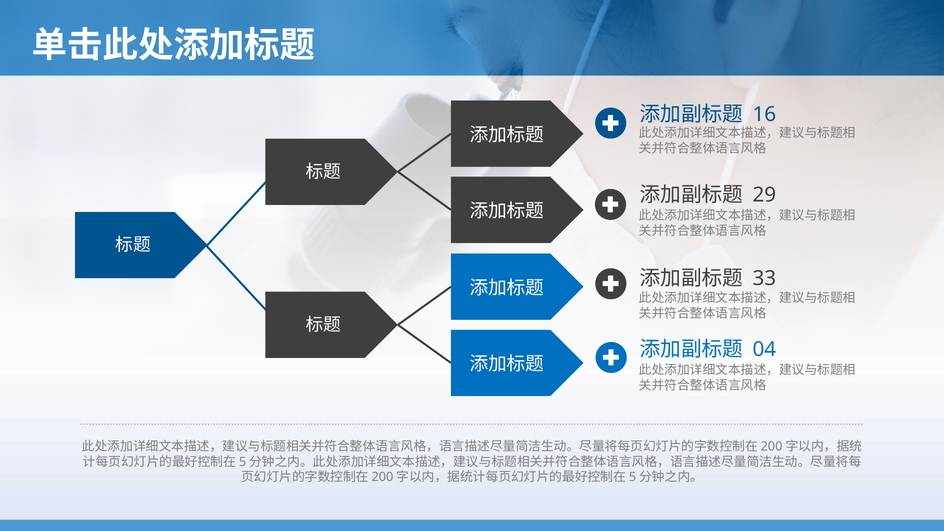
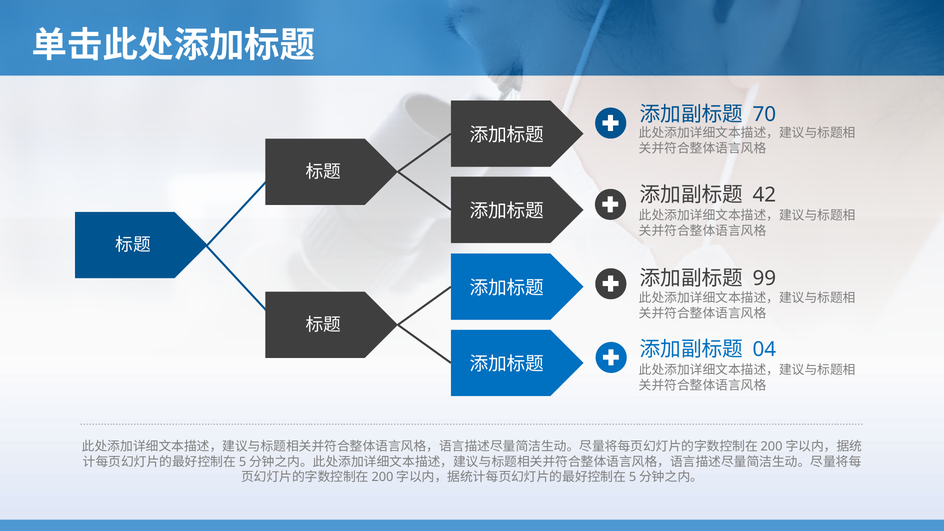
16: 16 -> 70
29: 29 -> 42
33: 33 -> 99
